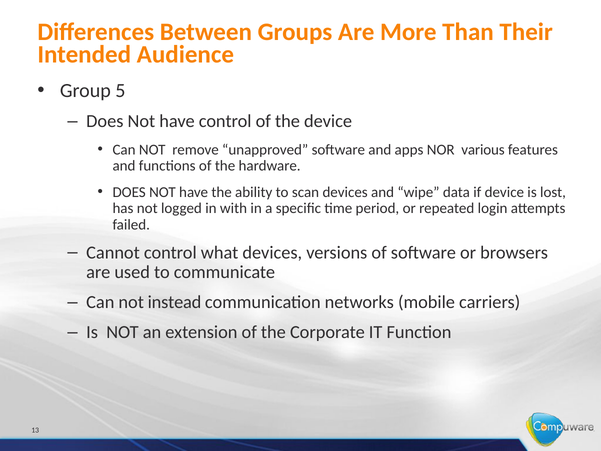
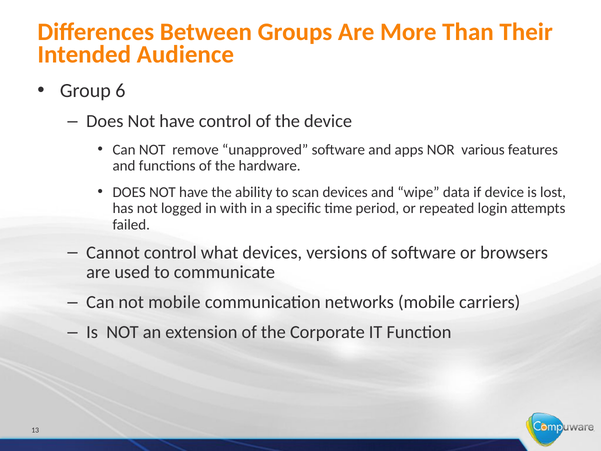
5: 5 -> 6
not instead: instead -> mobile
